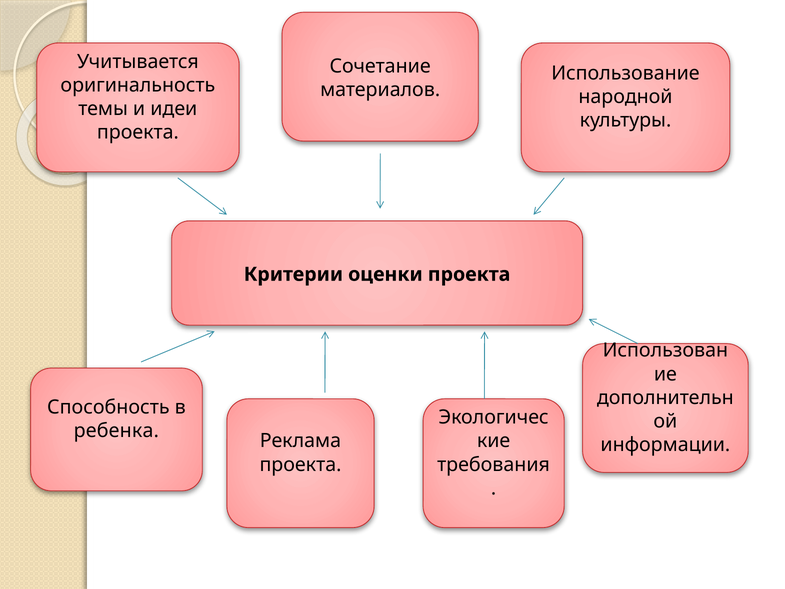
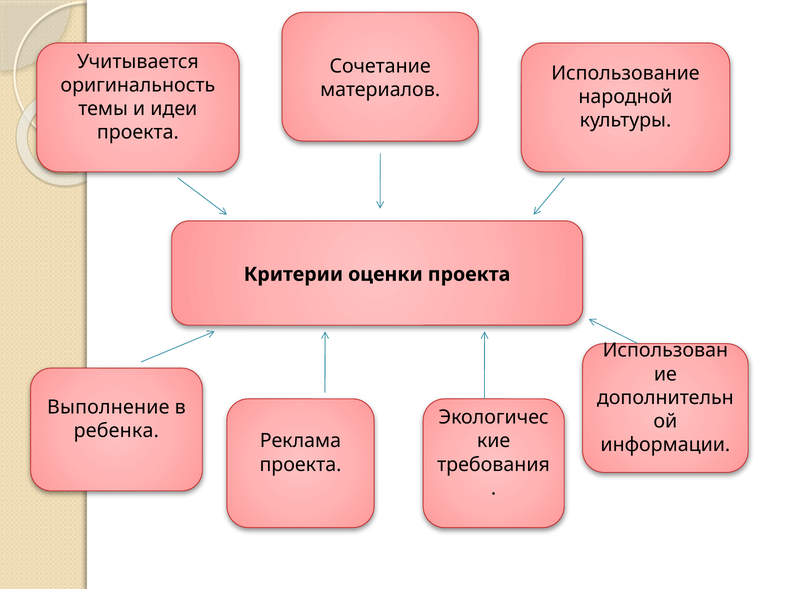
Способность: Способность -> Выполнение
